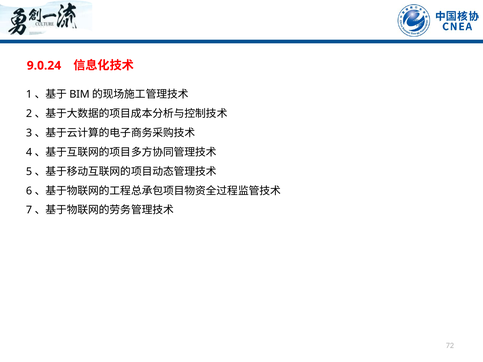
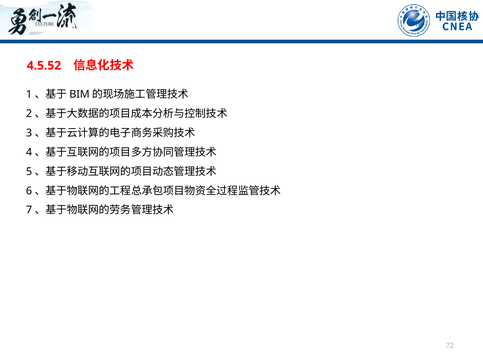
9.0.24: 9.0.24 -> 4.5.52
